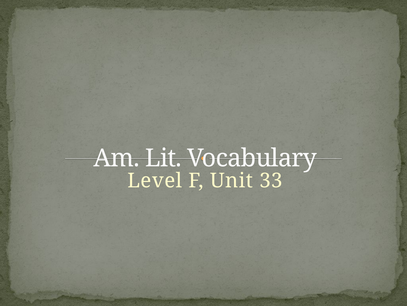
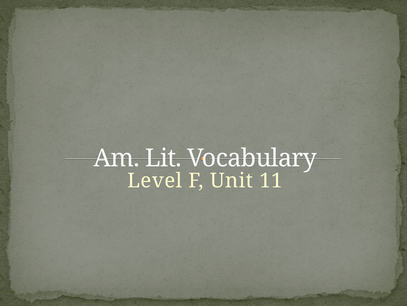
33: 33 -> 11
